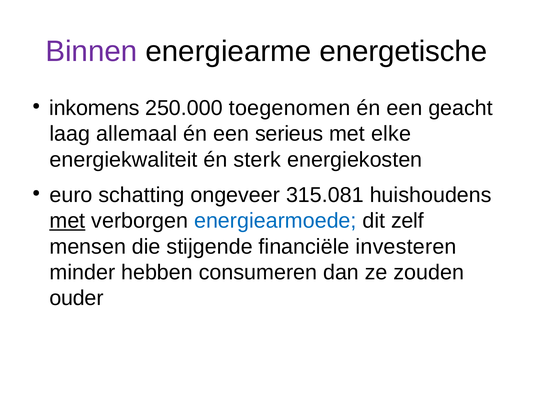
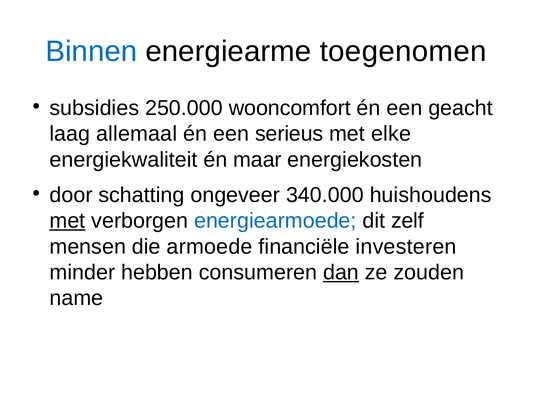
Binnen colour: purple -> blue
energetische: energetische -> toegenomen
inkomens: inkomens -> subsidies
toegenomen: toegenomen -> wooncomfort
sterk: sterk -> maar
euro: euro -> door
315.081: 315.081 -> 340.000
stijgende: stijgende -> armoede
dan underline: none -> present
ouder: ouder -> name
